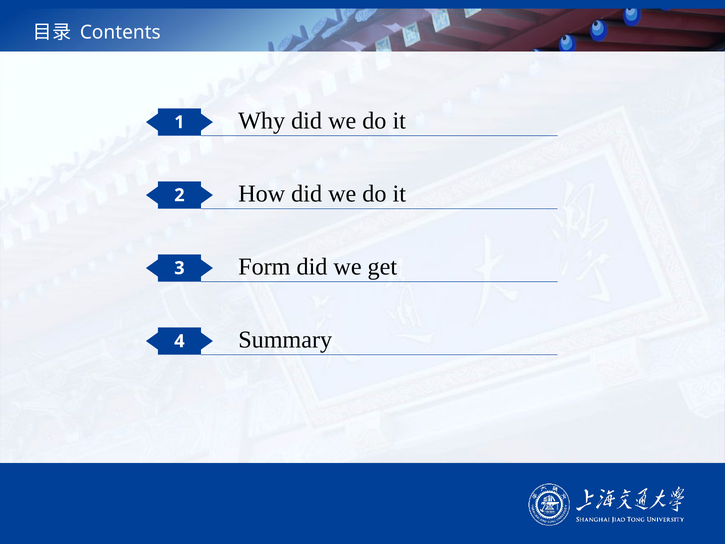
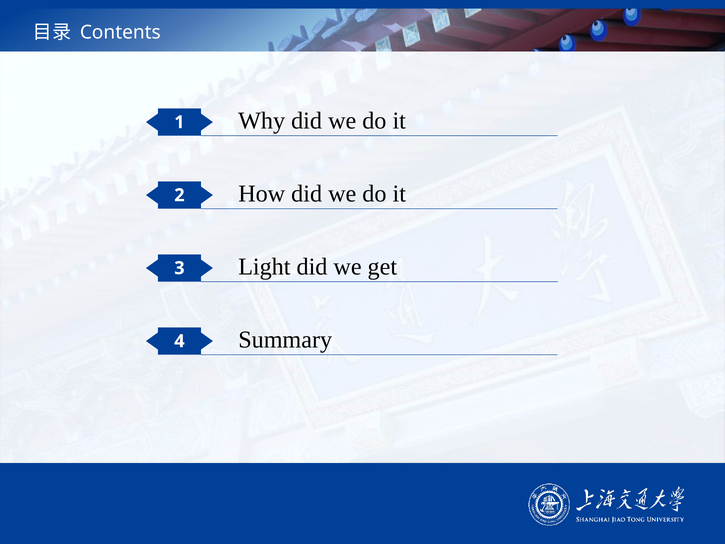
Form: Form -> Light
